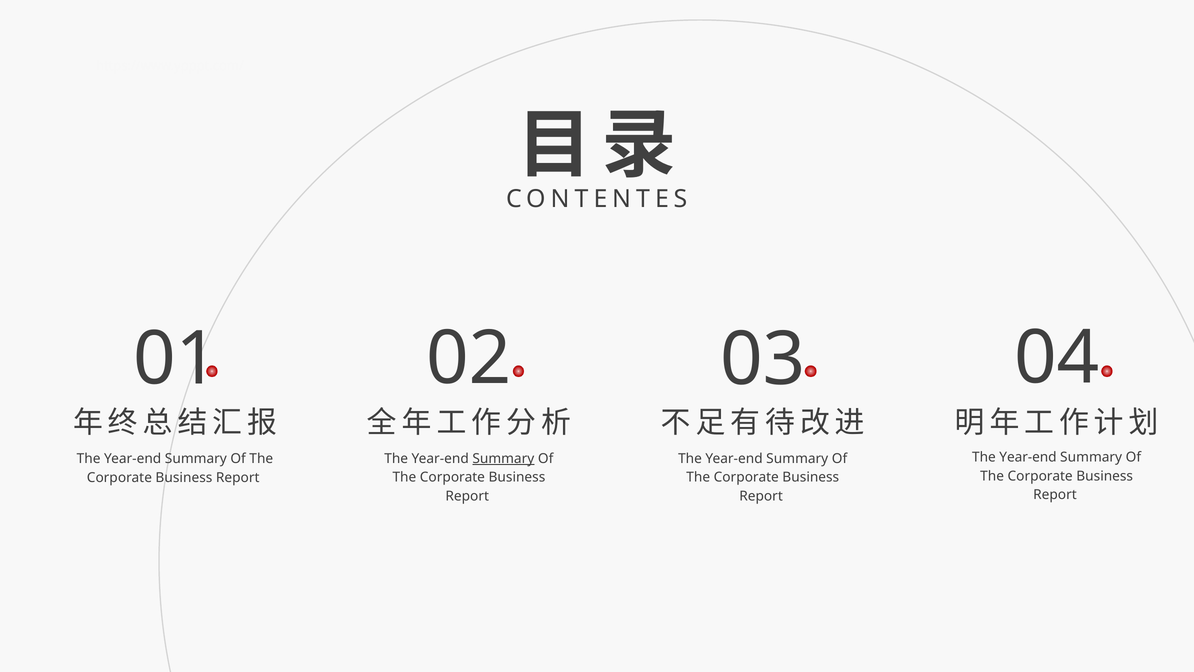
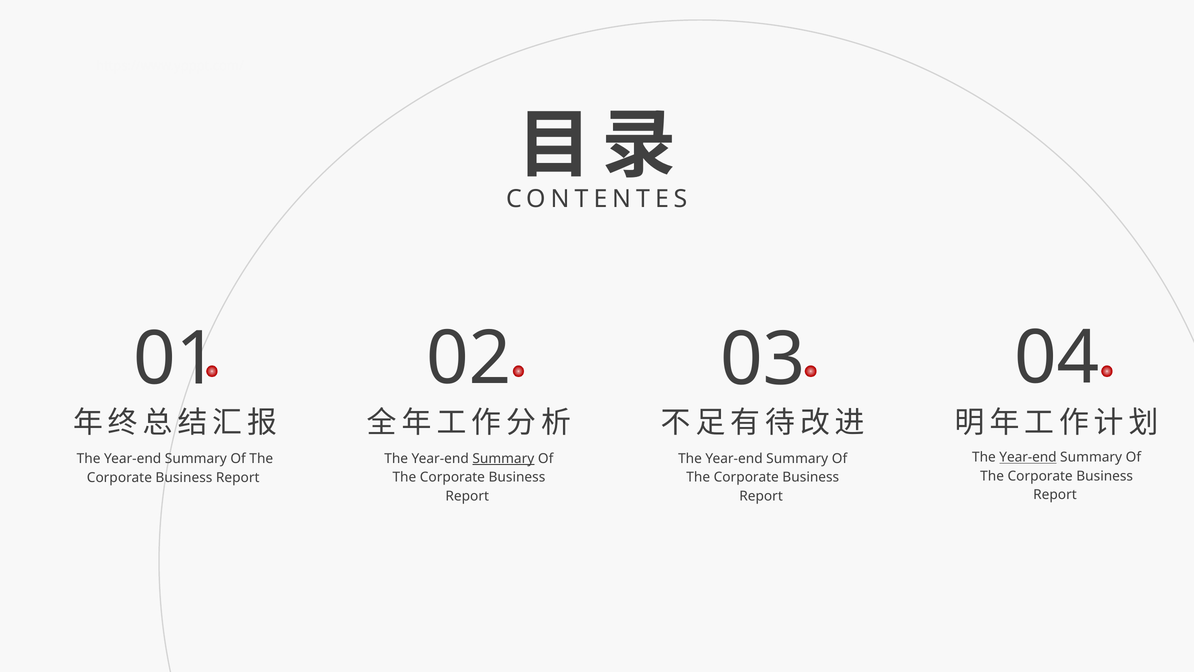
Year-end at (1028, 457) underline: none -> present
